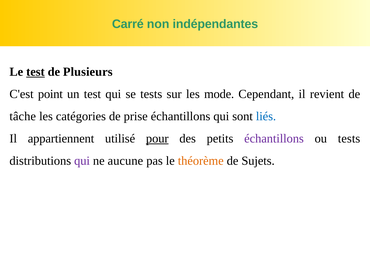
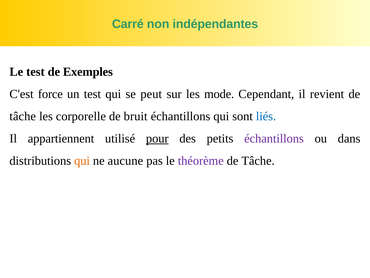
test at (35, 72) underline: present -> none
Plusieurs: Plusieurs -> Exemples
point: point -> force
se tests: tests -> peut
catégories: catégories -> corporelle
prise: prise -> bruit
ou tests: tests -> dans
qui at (82, 161) colour: purple -> orange
théorème colour: orange -> purple
Sujets at (258, 161): Sujets -> Tâche
